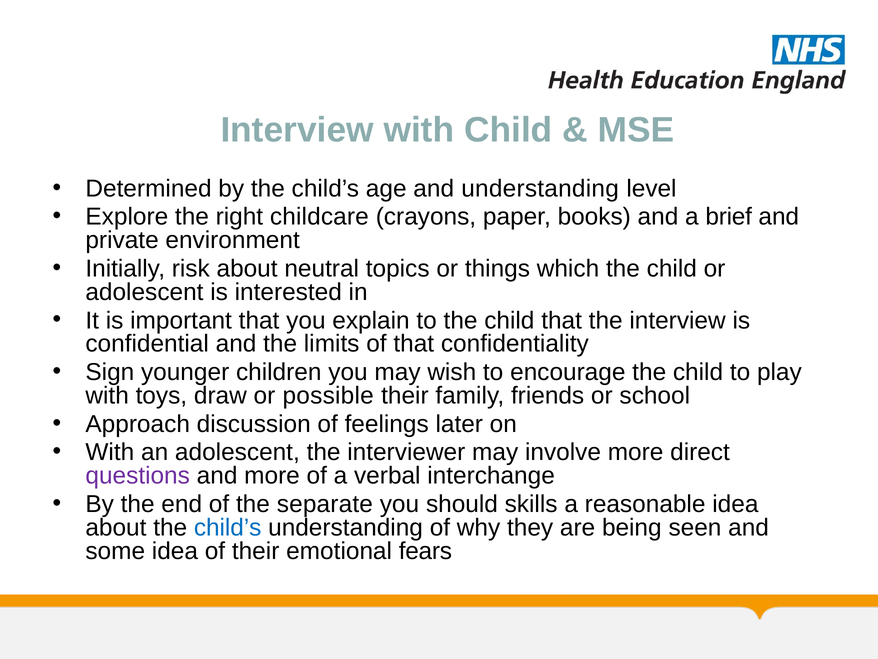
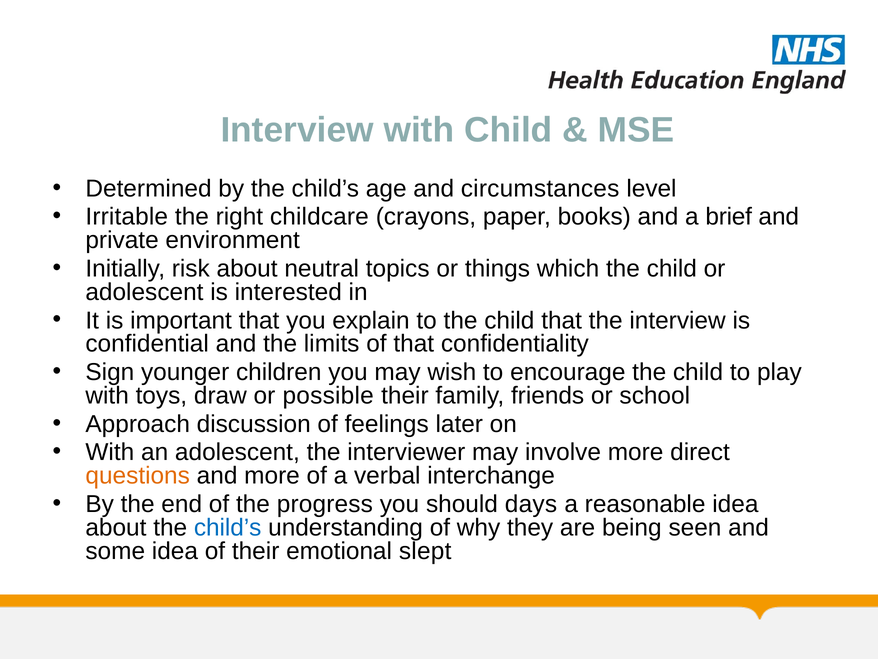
and understanding: understanding -> circumstances
Explore: Explore -> Irritable
questions colour: purple -> orange
separate: separate -> progress
skills: skills -> days
fears: fears -> slept
